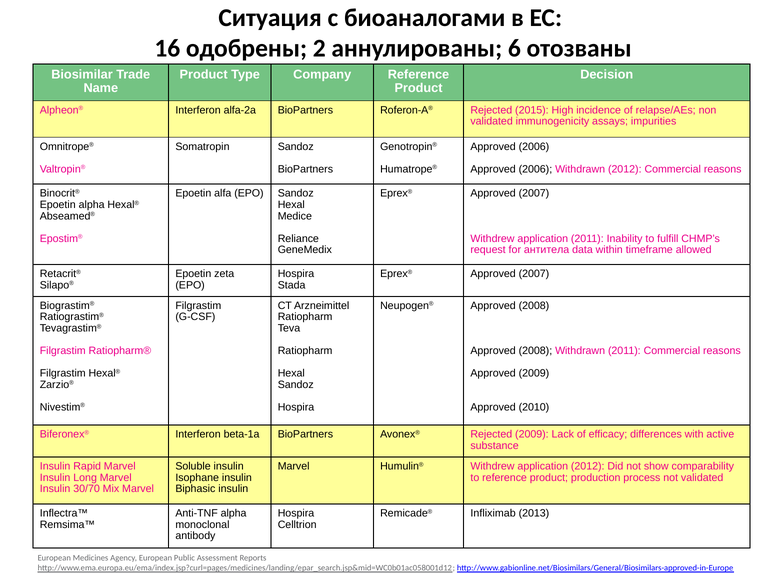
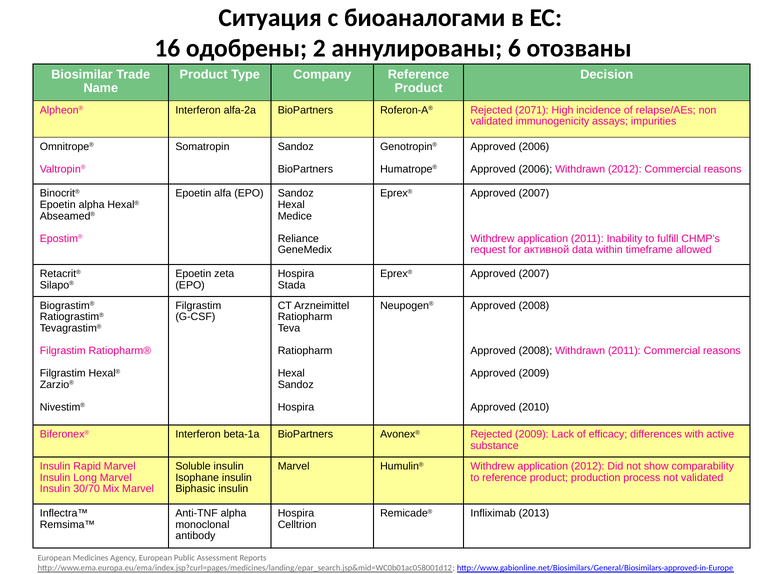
2015: 2015 -> 2071
антитела: антитела -> активной
